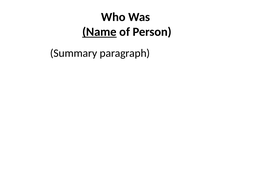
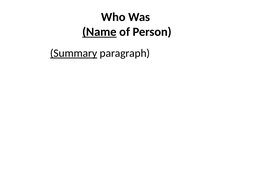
Summary underline: none -> present
